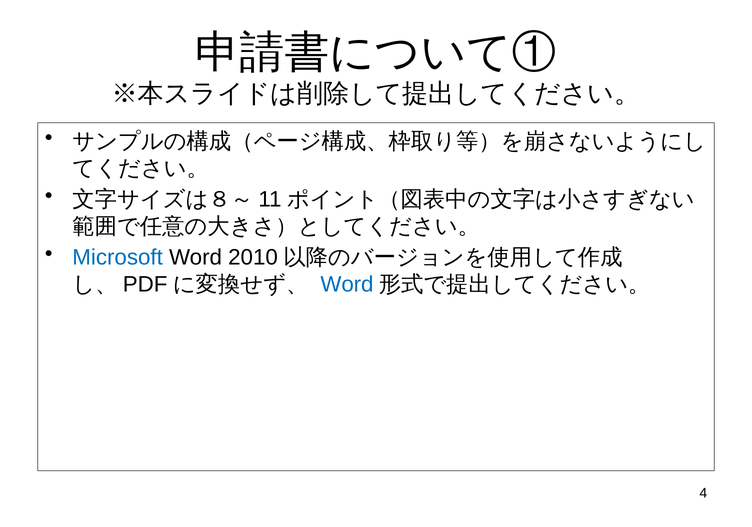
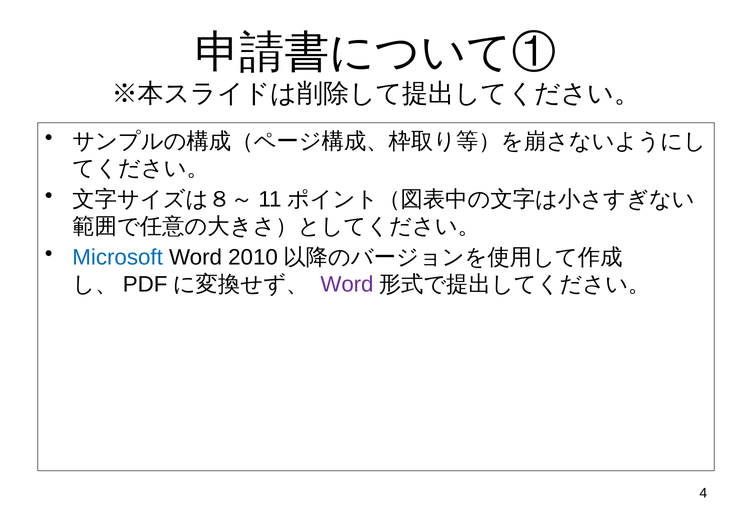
Word at (347, 285) colour: blue -> purple
